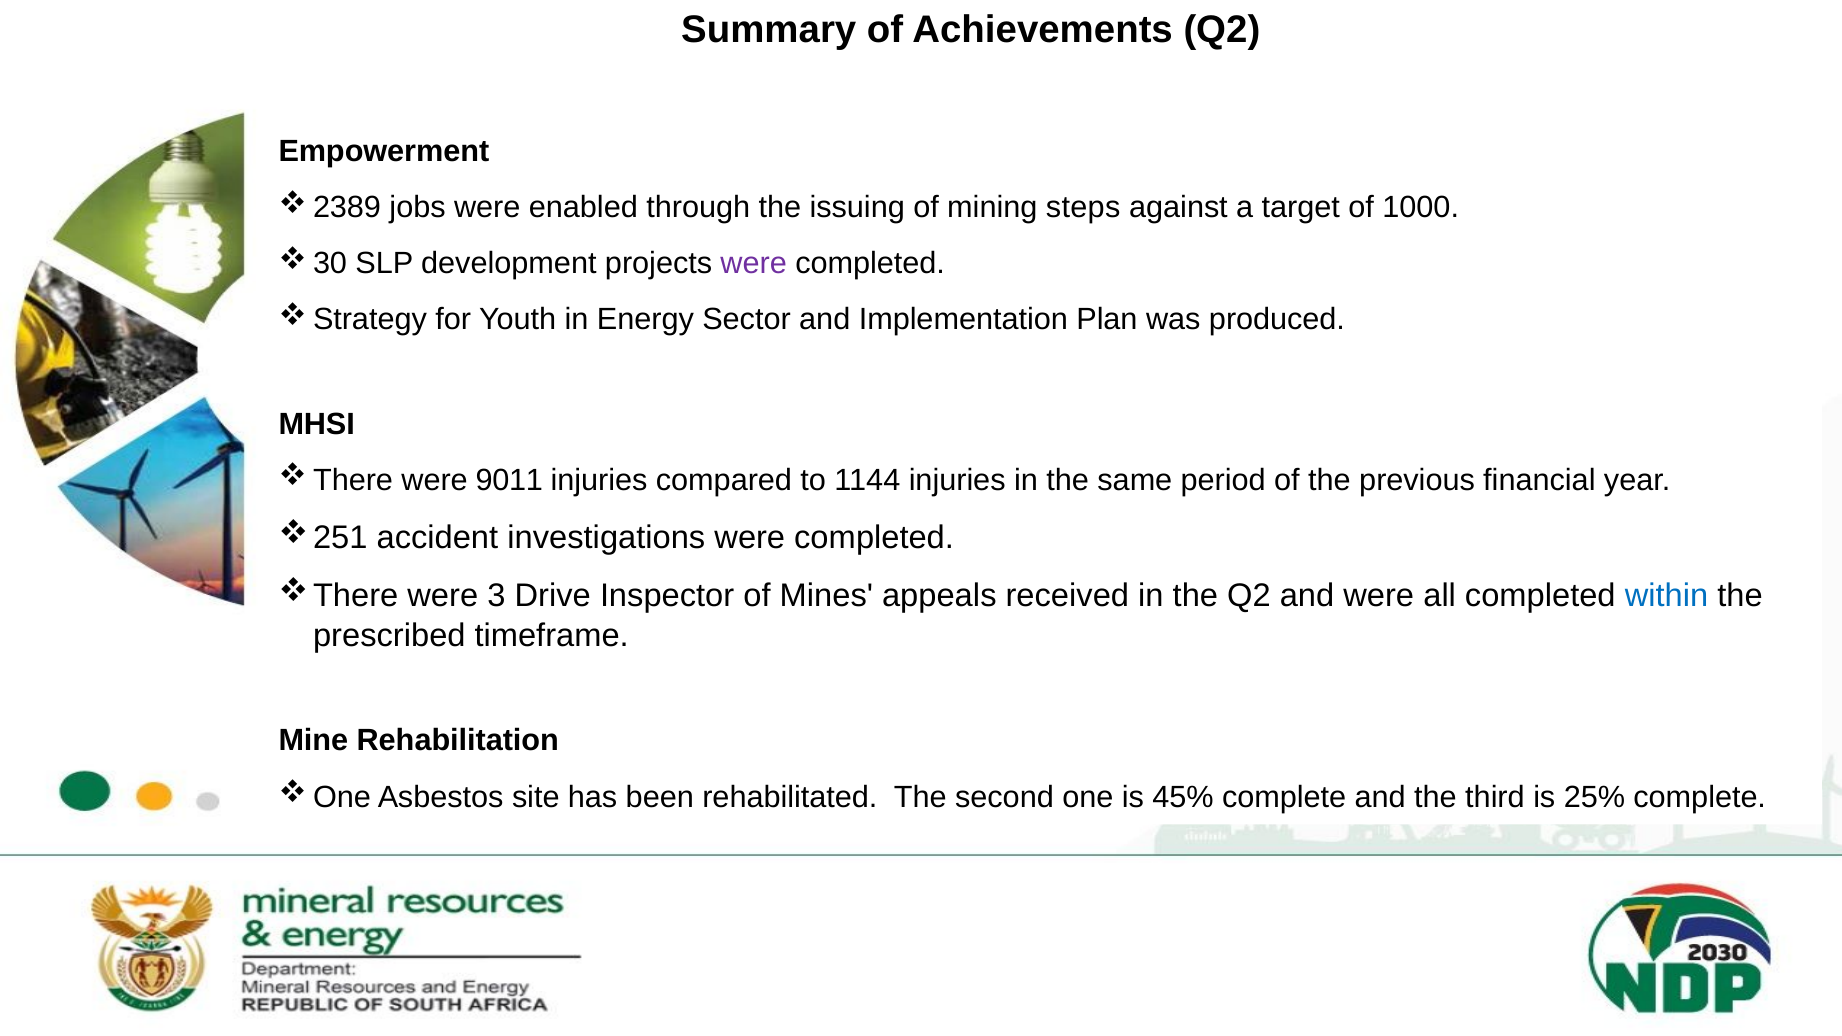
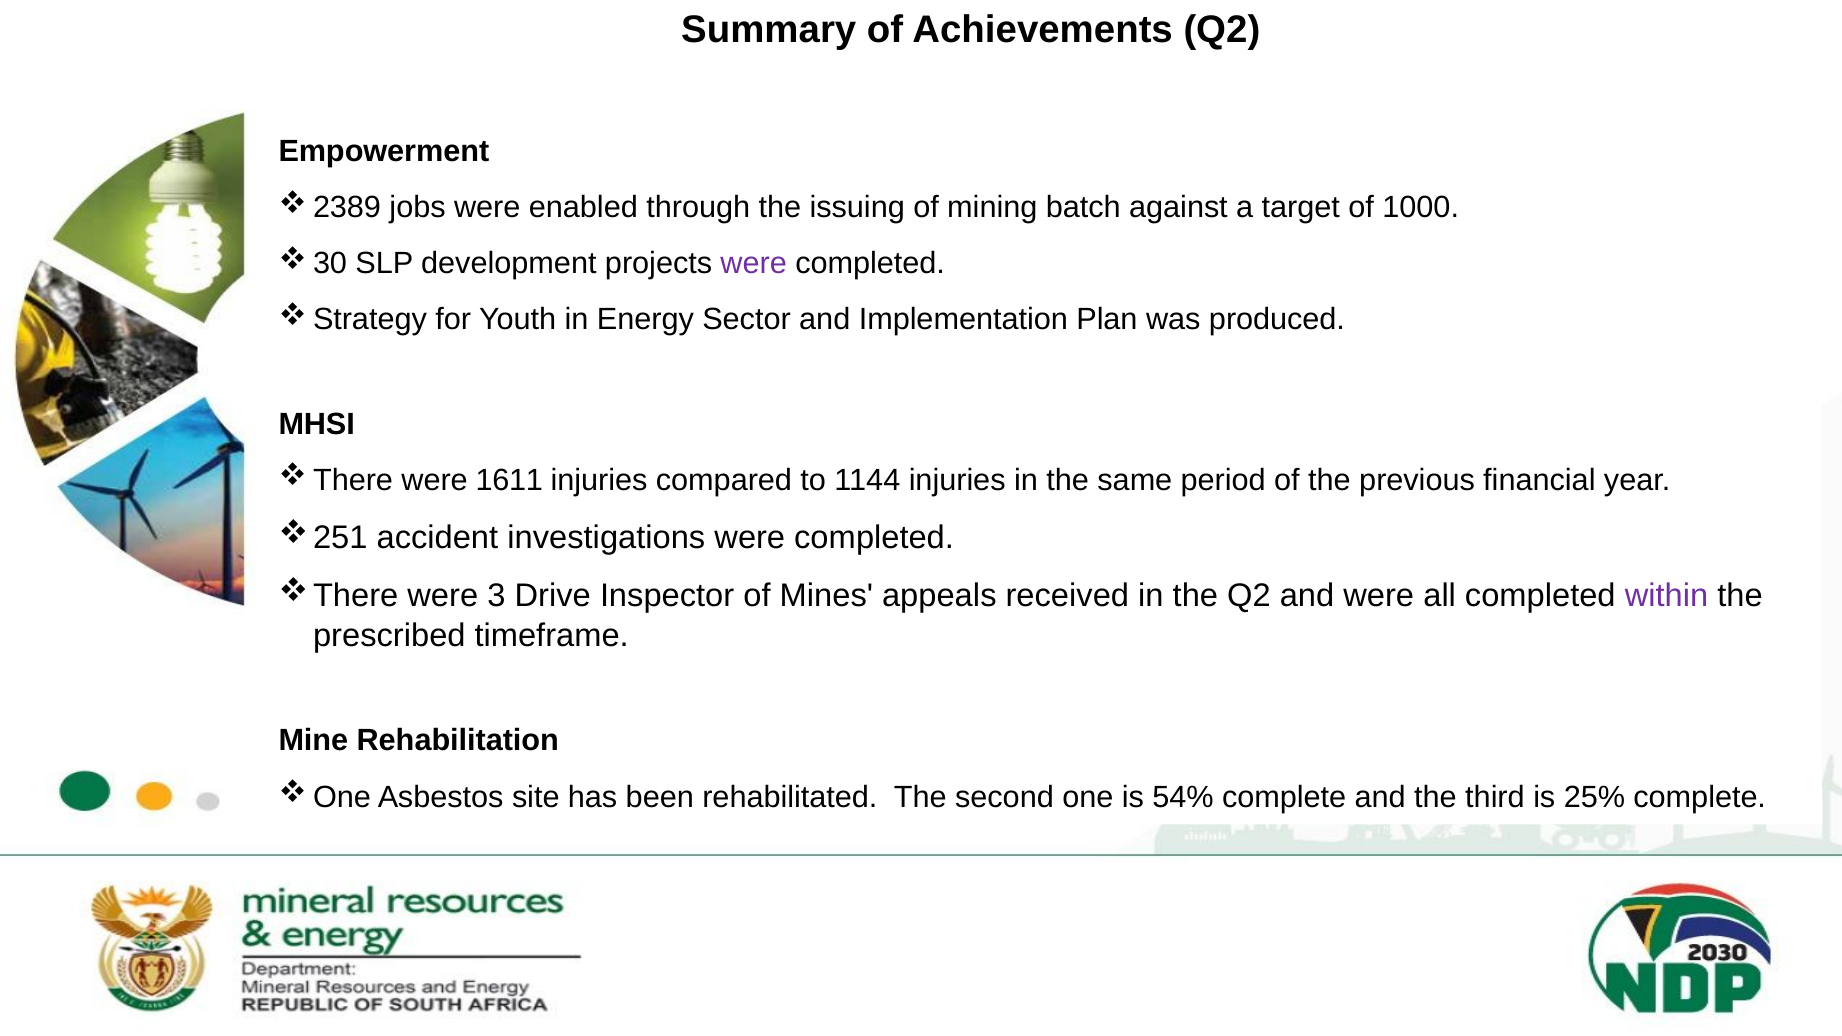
steps: steps -> batch
9011: 9011 -> 1611
within colour: blue -> purple
45%: 45% -> 54%
